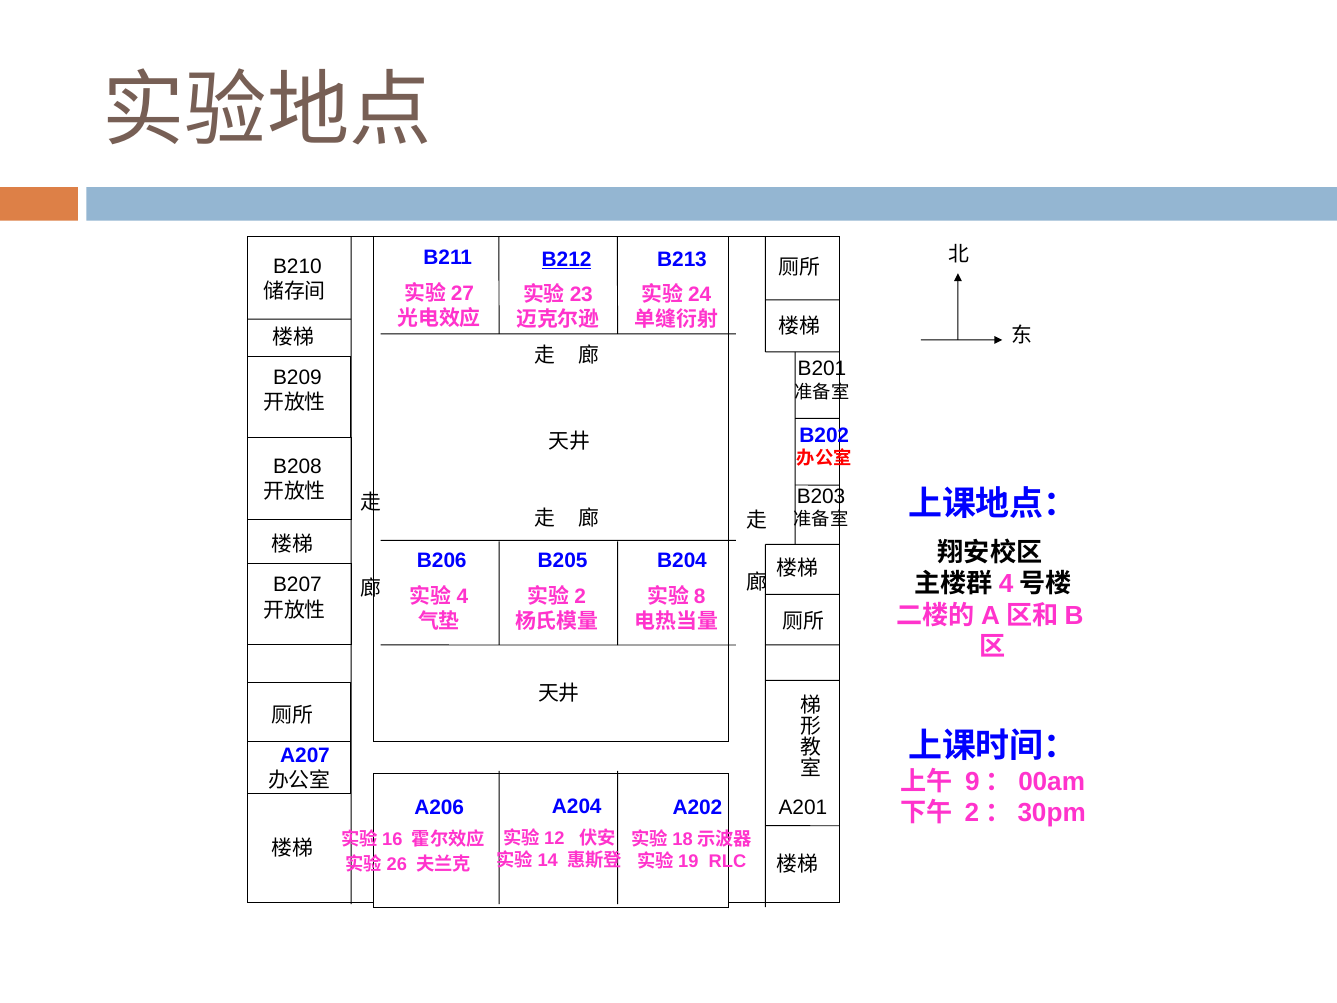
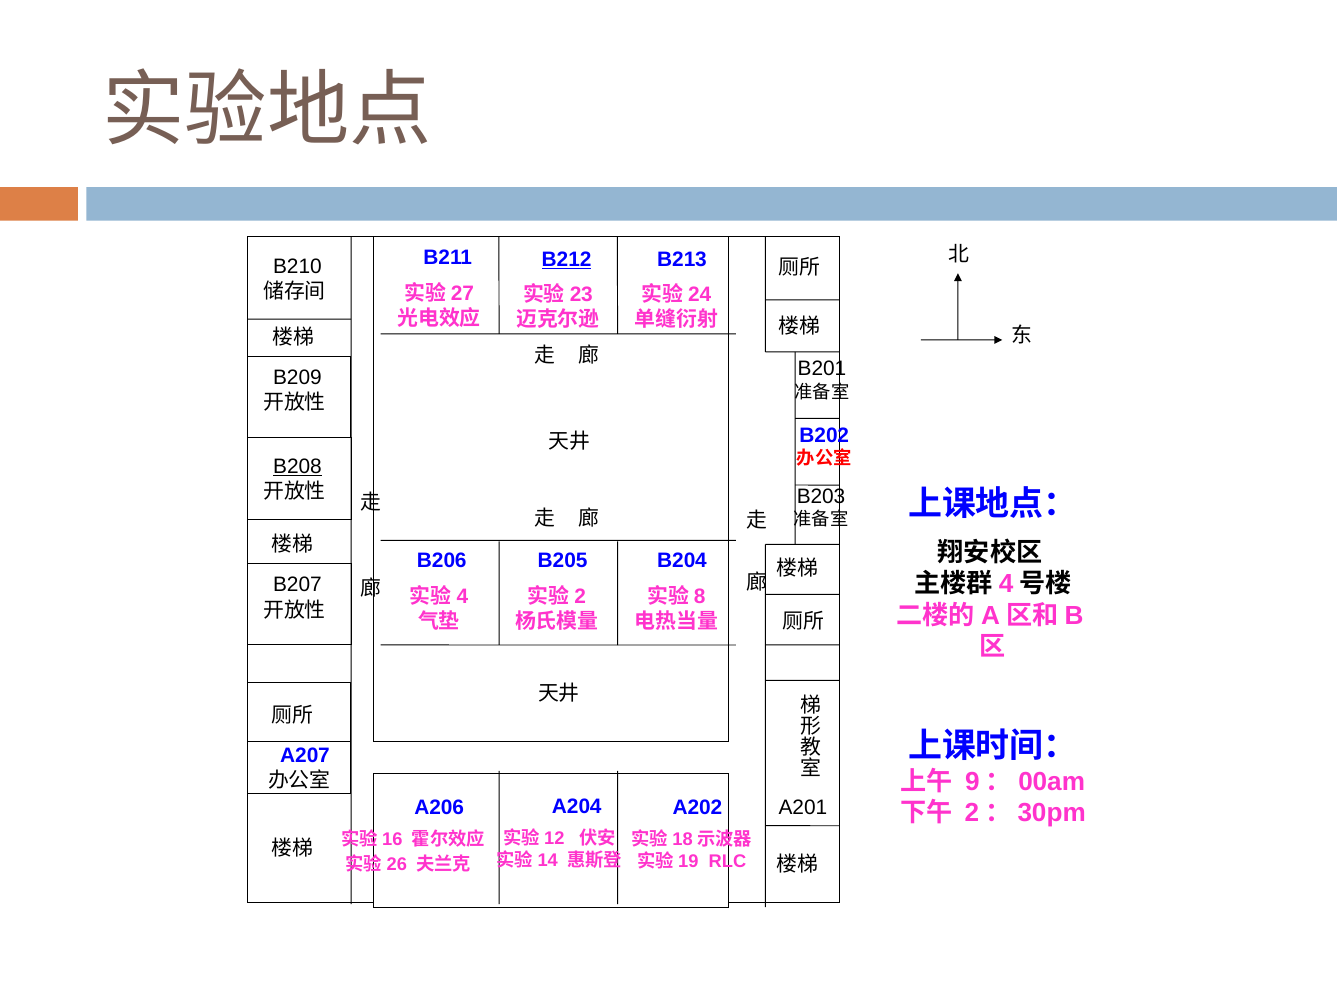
B208 underline: none -> present
